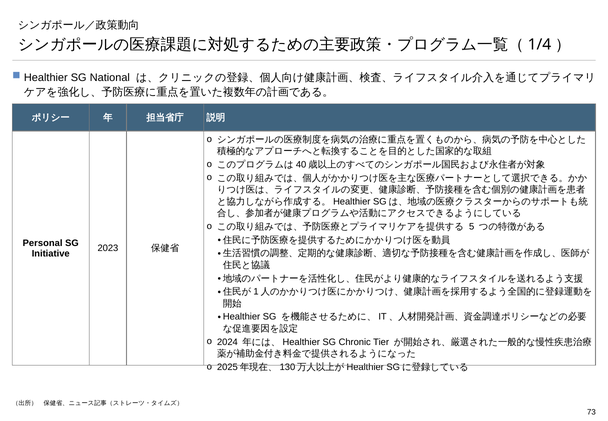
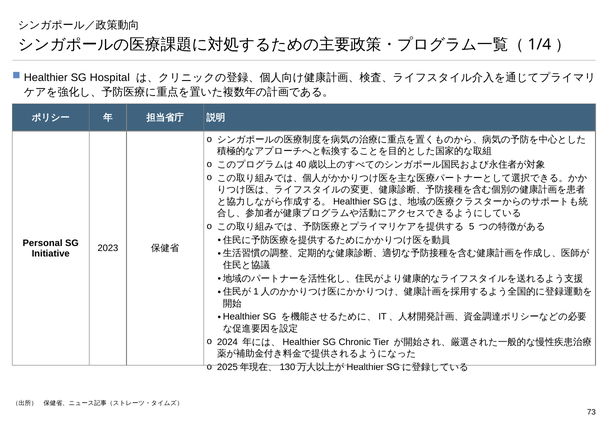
National: National -> Hospital
